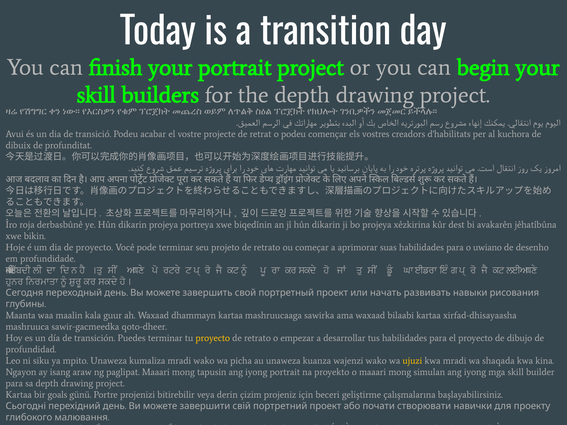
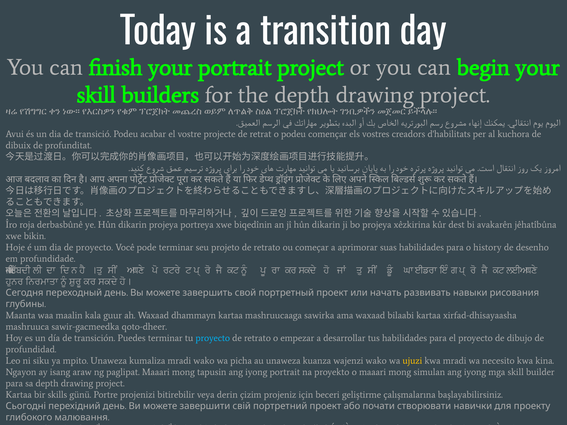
uwiano: uwiano -> history
proyecto at (213, 338) colour: yellow -> light blue
shaqada: shaqada -> necesito
goals: goals -> skills
